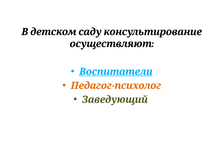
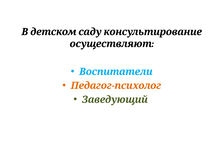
Воспитатели underline: present -> none
